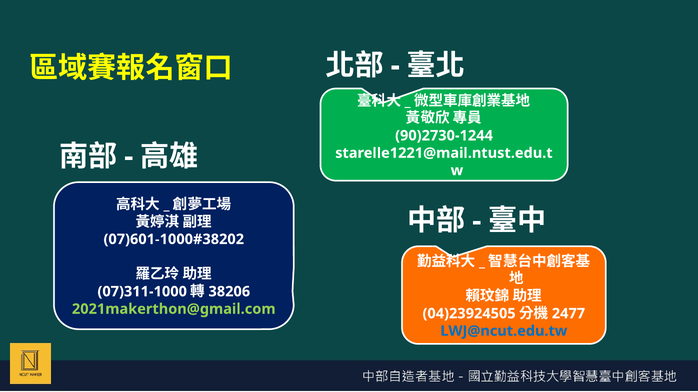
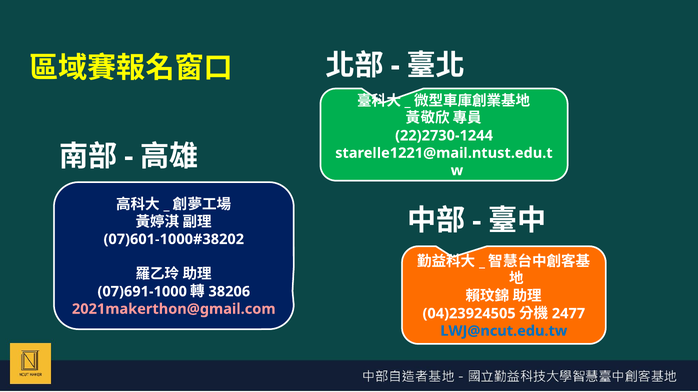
90)2730-1244: 90)2730-1244 -> 22)2730-1244
07)311-1000: 07)311-1000 -> 07)691-1000
2021makerthon@gmail.com colour: light green -> pink
